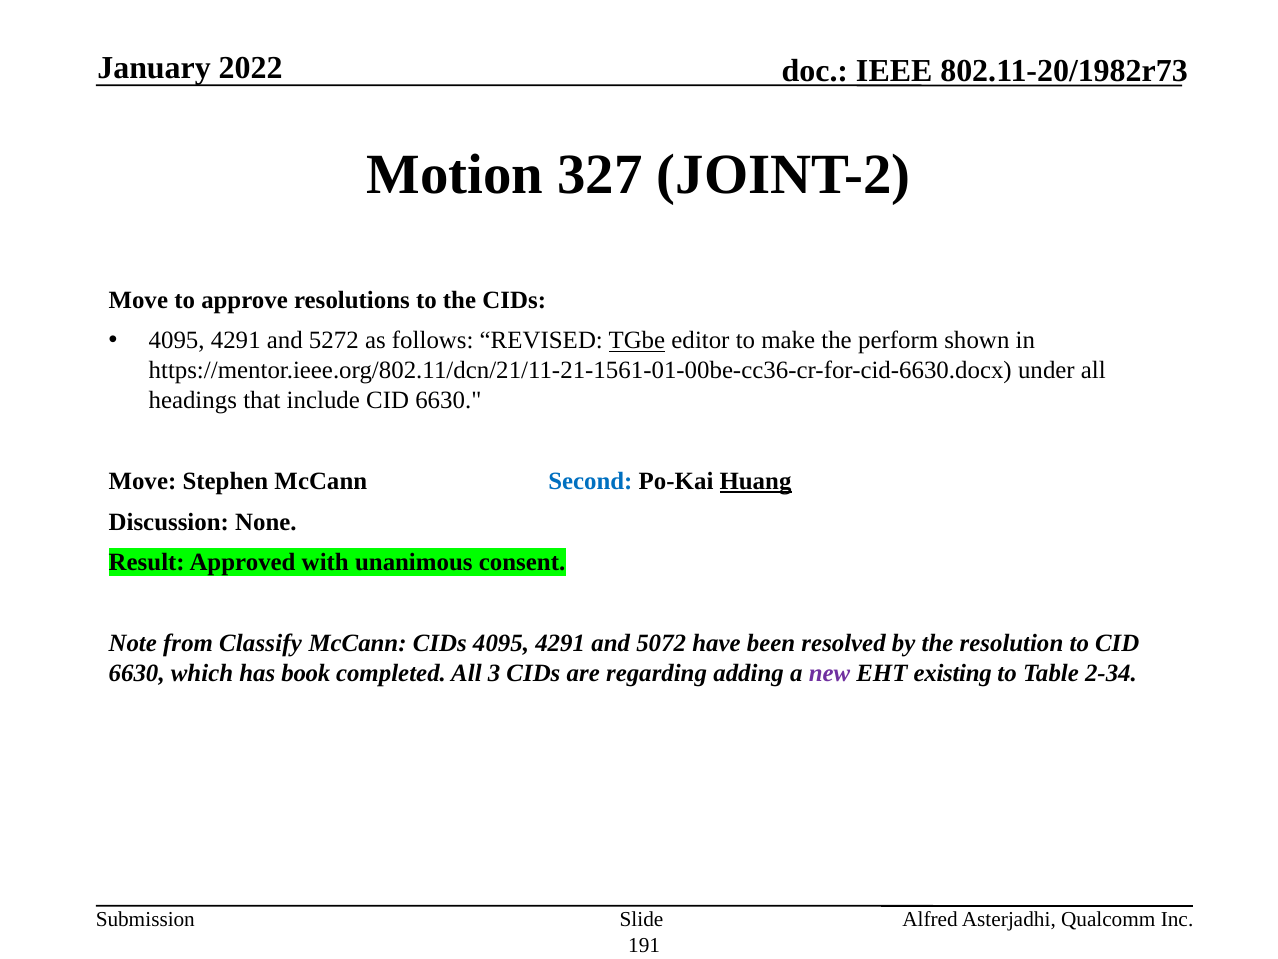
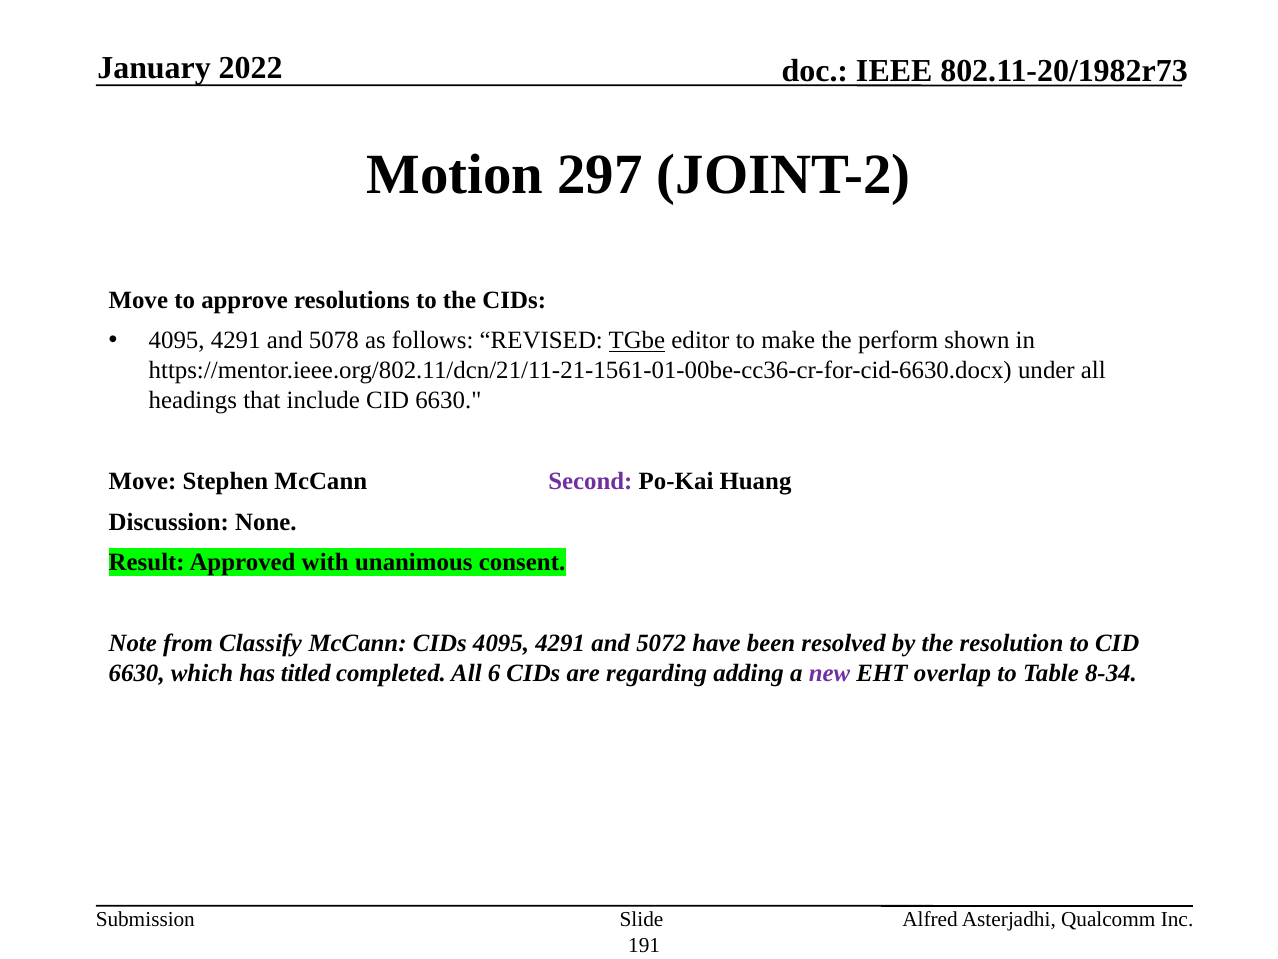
327: 327 -> 297
5272: 5272 -> 5078
Second colour: blue -> purple
Huang underline: present -> none
book: book -> titled
3: 3 -> 6
existing: existing -> overlap
2-34: 2-34 -> 8-34
